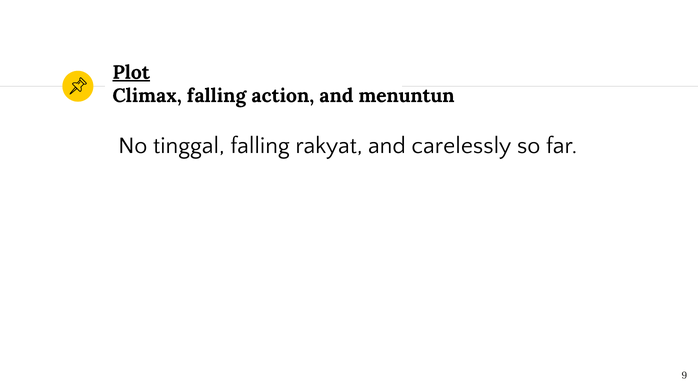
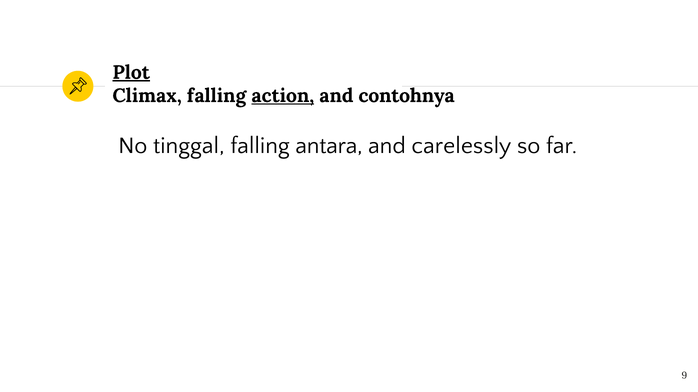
action underline: none -> present
menuntun: menuntun -> contohnya
rakyat: rakyat -> antara
